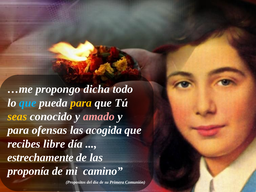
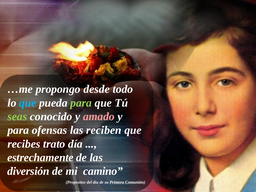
dicha: dicha -> desde
para at (81, 103) colour: yellow -> light green
seas colour: yellow -> light green
acogida: acogida -> reciben
libre: libre -> trato
proponía: proponía -> diversión
